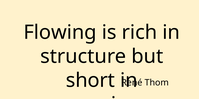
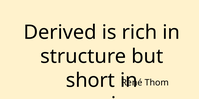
Flowing: Flowing -> Derived
